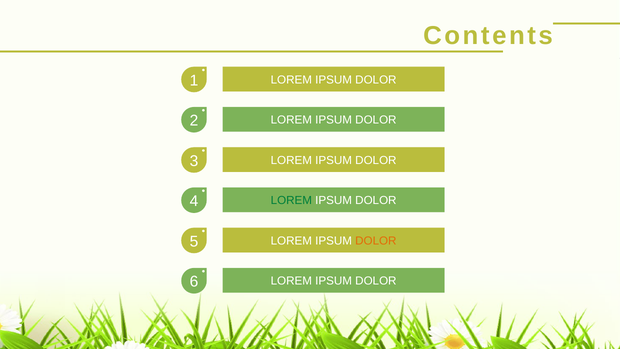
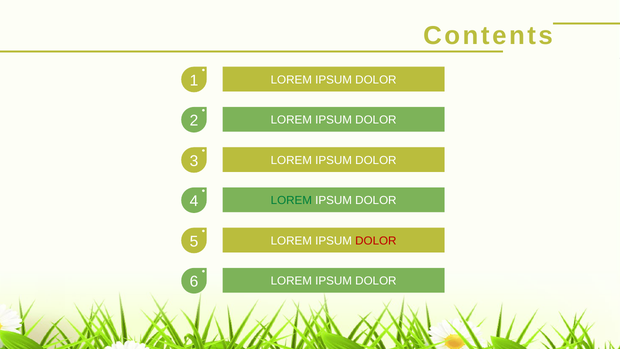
DOLOR at (376, 241) colour: orange -> red
